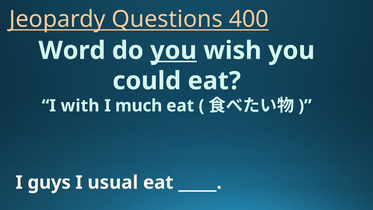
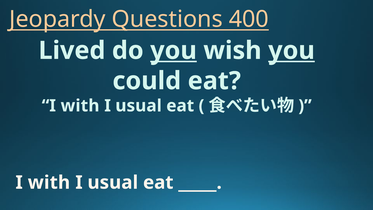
Word: Word -> Lived
you at (292, 51) underline: none -> present
much at (139, 106): much -> usual
guys at (49, 182): guys -> with
